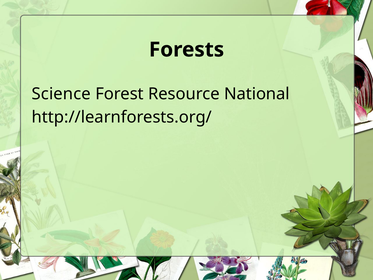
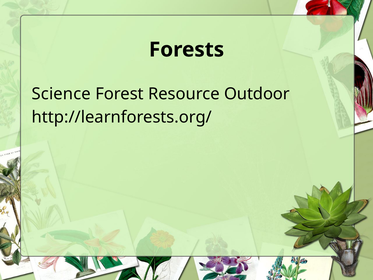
National: National -> Outdoor
